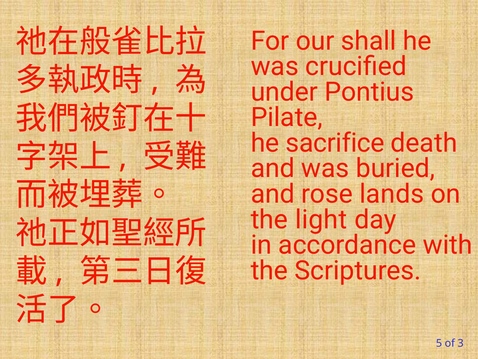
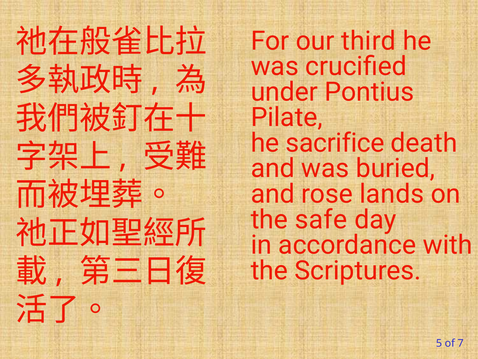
shall: shall -> third
light: light -> safe
3: 3 -> 7
